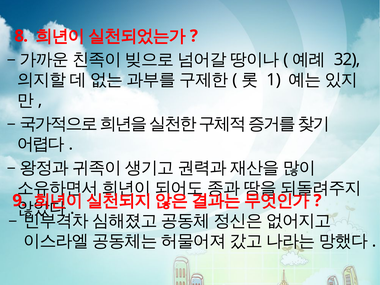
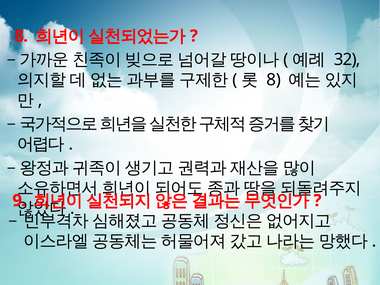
1 at (274, 80): 1 -> 8
